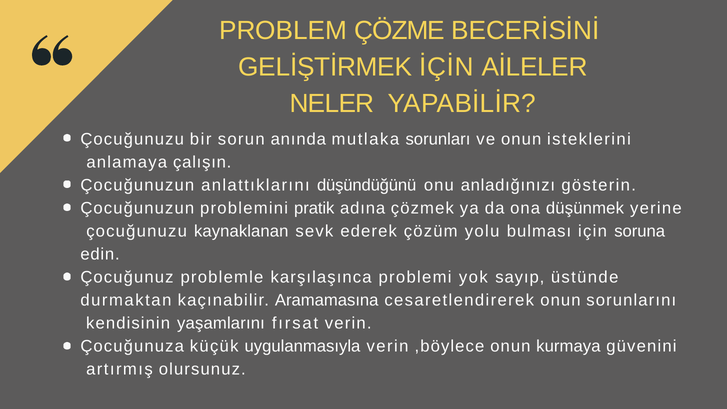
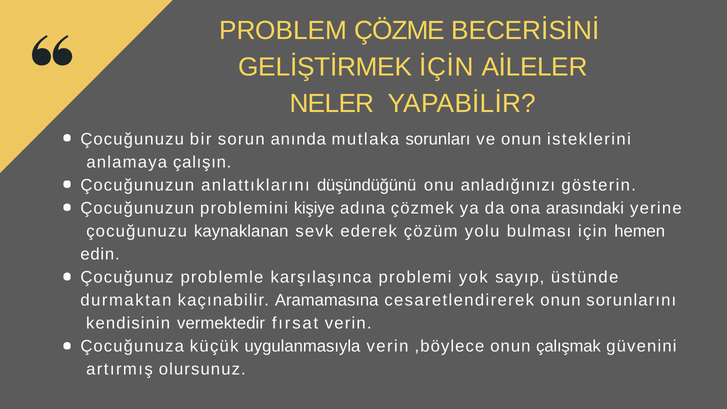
pratik: pratik -> kişiye
düşünmek: düşünmek -> arasındaki
soruna: soruna -> hemen
yaşamlarını: yaşamlarını -> vermektedir
kurmaya: kurmaya -> çalışmak
